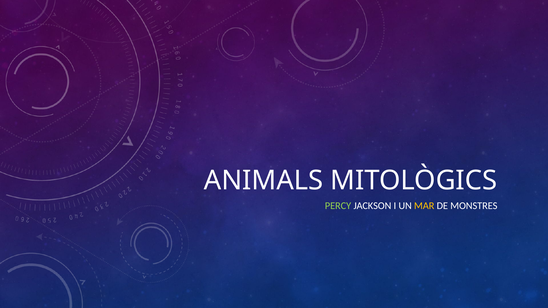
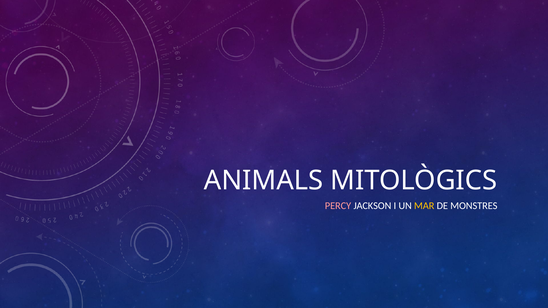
PERCY colour: light green -> pink
